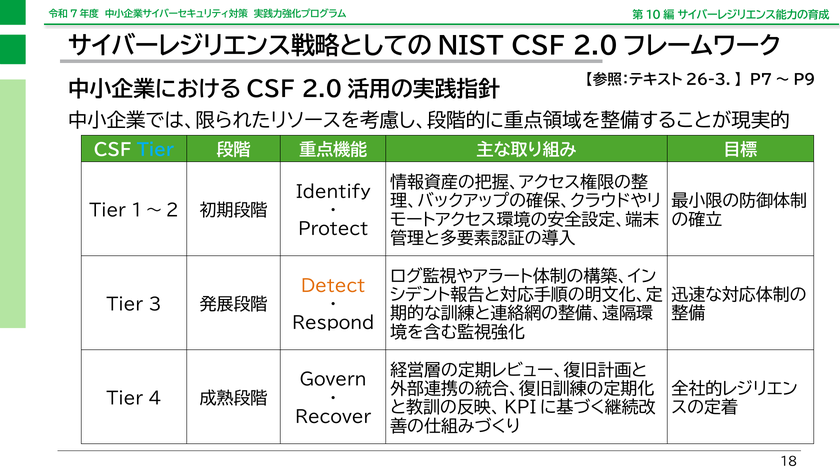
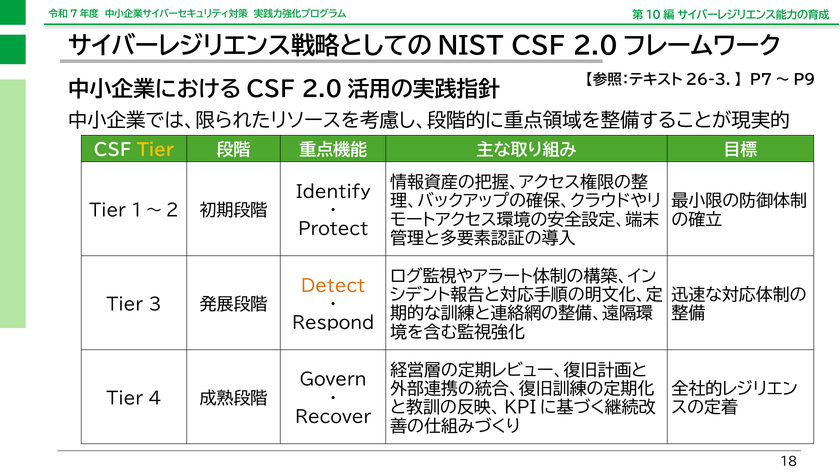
Tier at (156, 150) colour: light blue -> yellow
